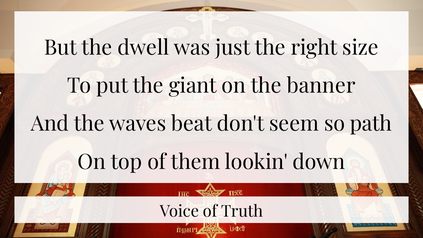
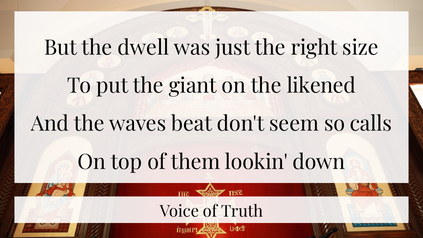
banner: banner -> likened
path: path -> calls
